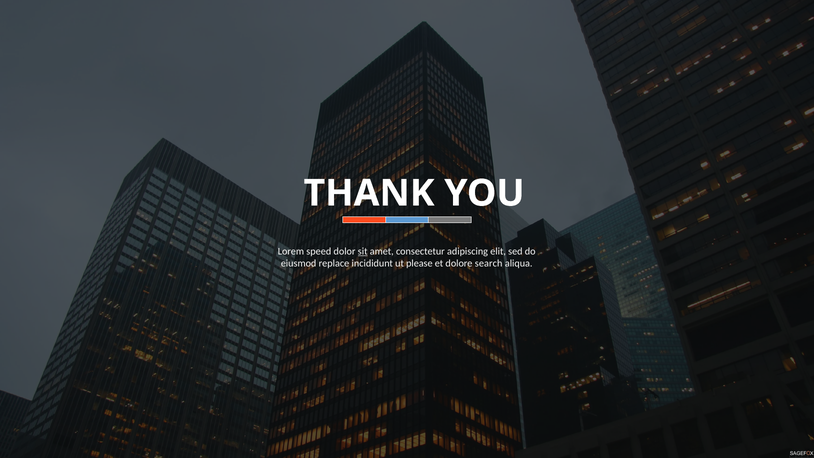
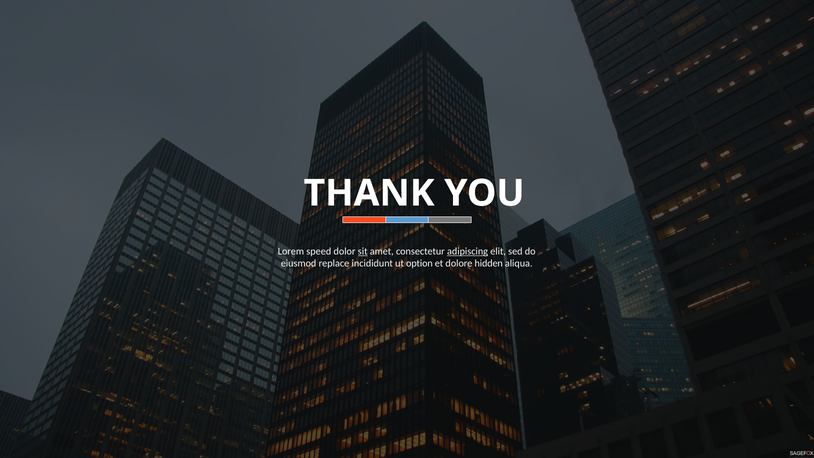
adipiscing underline: none -> present
please: please -> option
search: search -> hidden
